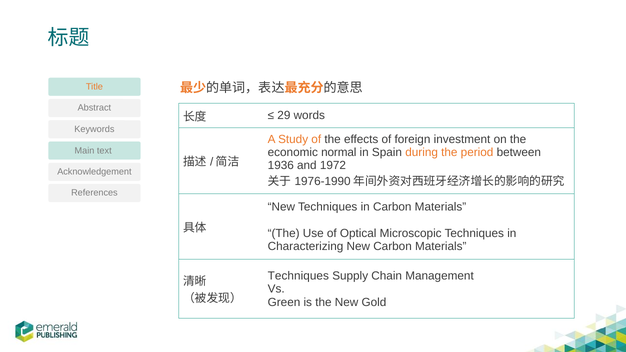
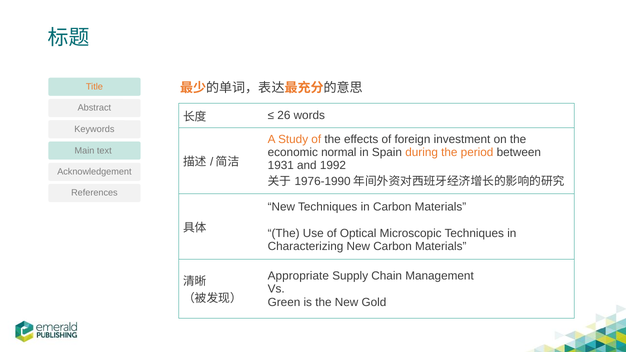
29: 29 -> 26
1936: 1936 -> 1931
1972: 1972 -> 1992
Techniques at (298, 276): Techniques -> Appropriate
